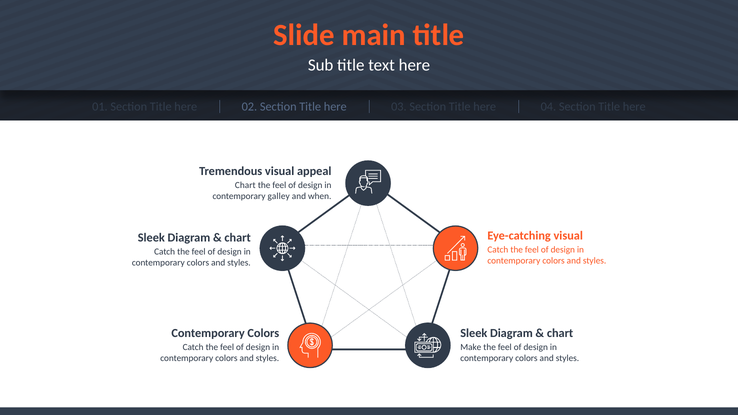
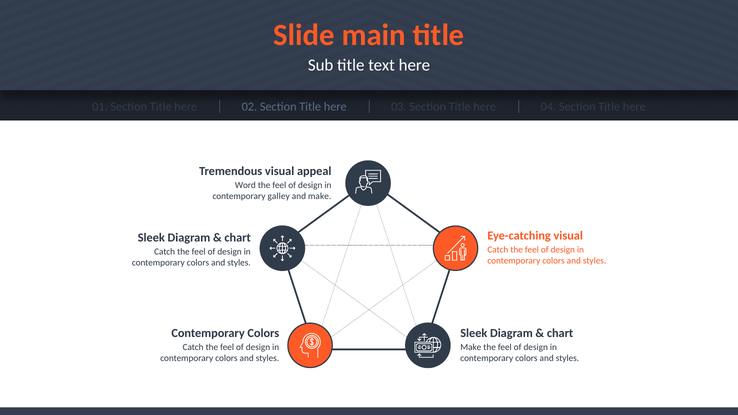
Chart at (245, 185): Chart -> Word
and when: when -> make
